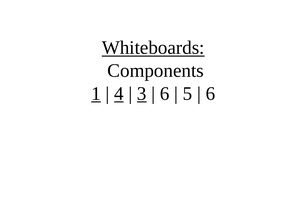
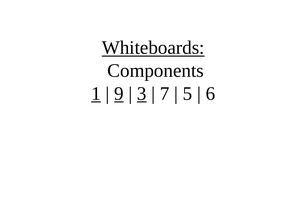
4: 4 -> 9
6 at (165, 93): 6 -> 7
